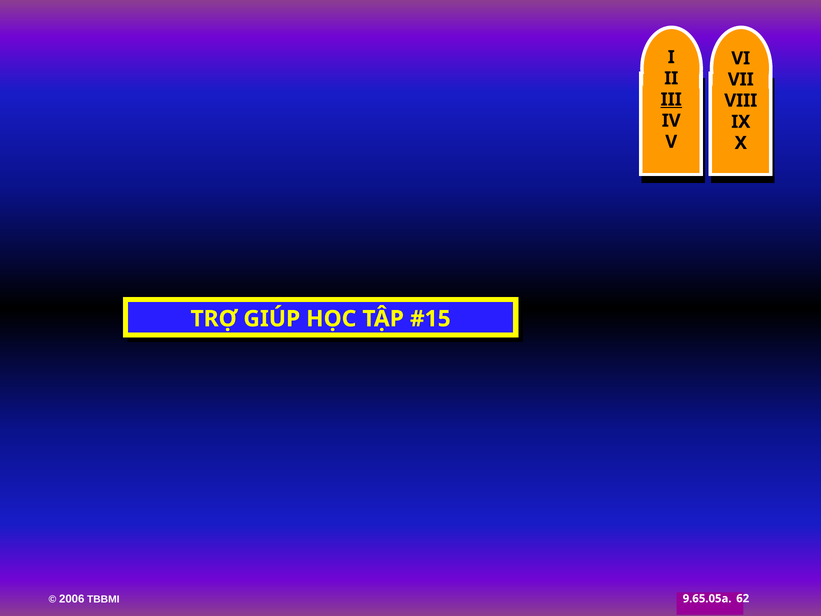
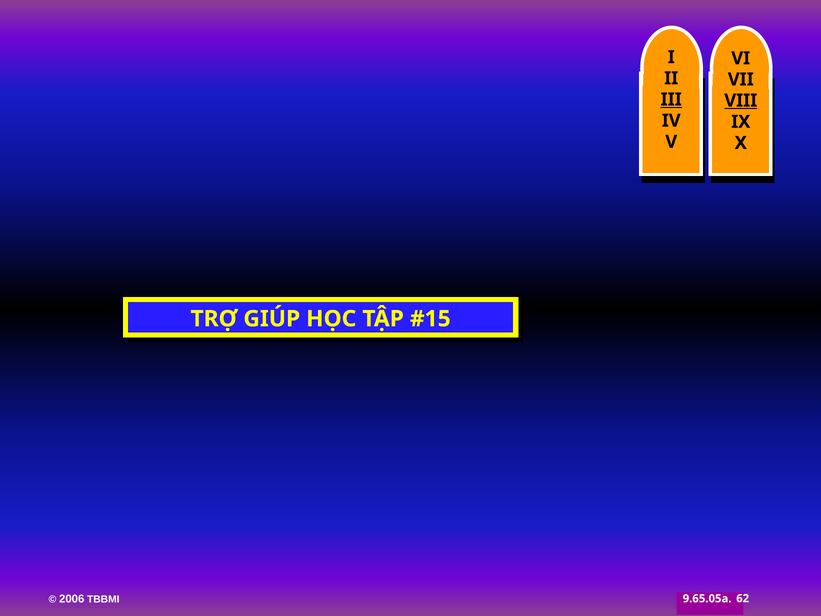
VIII underline: none -> present
